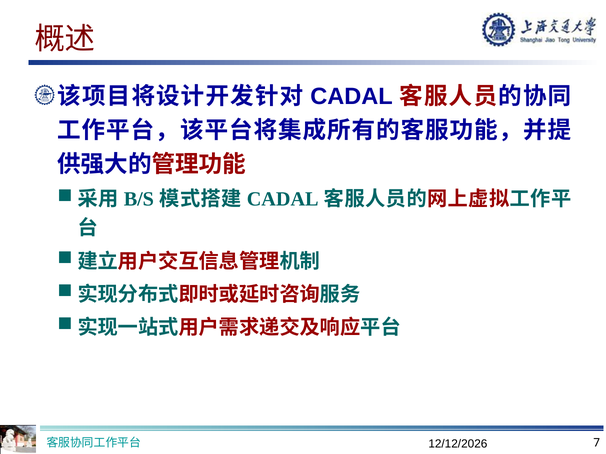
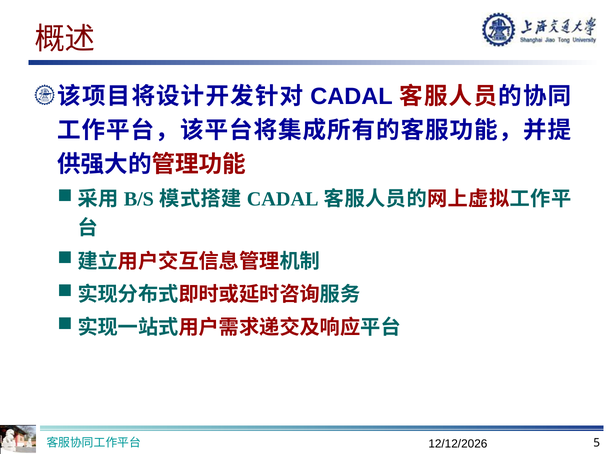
7: 7 -> 5
